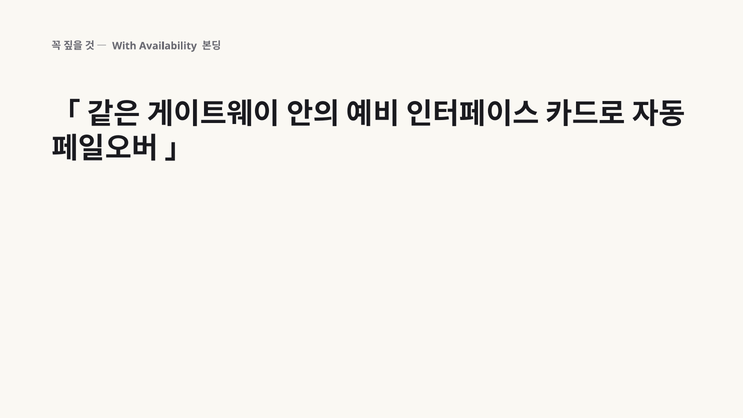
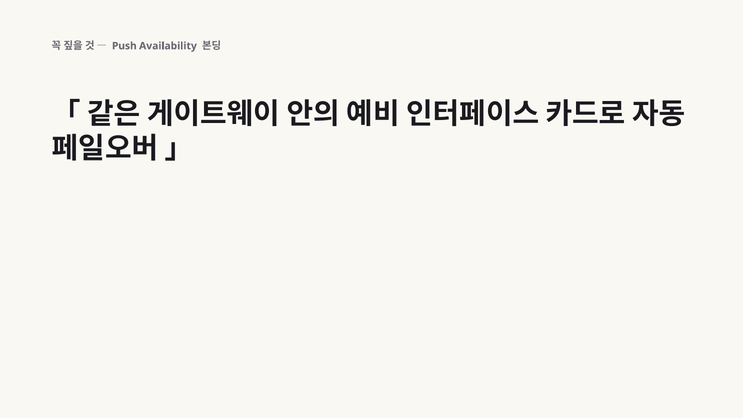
With: With -> Push
